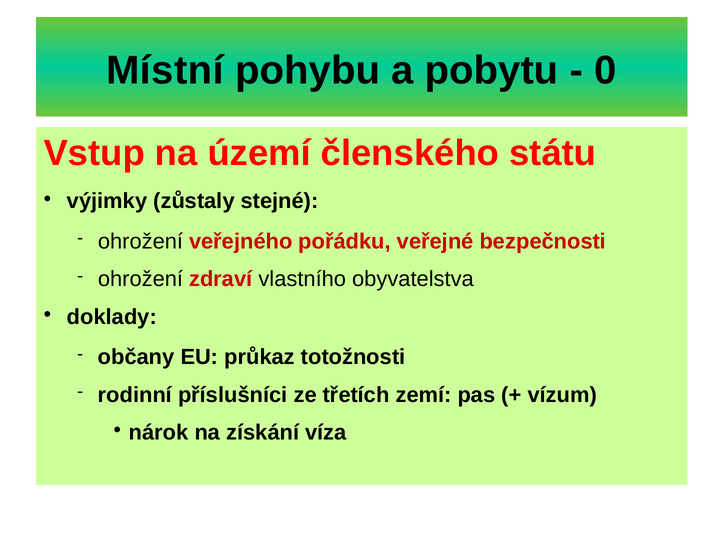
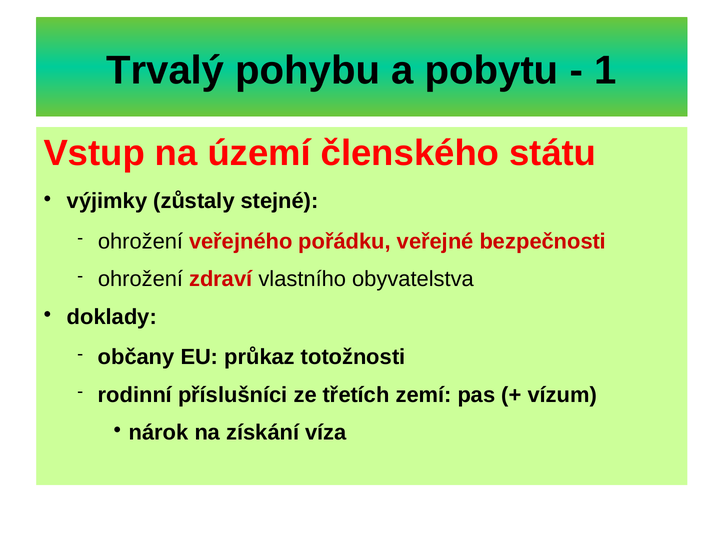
Místní: Místní -> Trvalý
0: 0 -> 1
